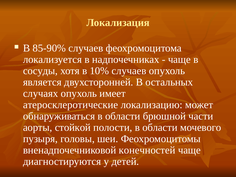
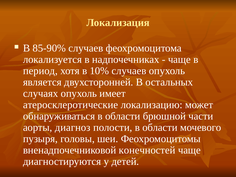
сосуды: сосуды -> период
стойкой: стойкой -> диагноз
